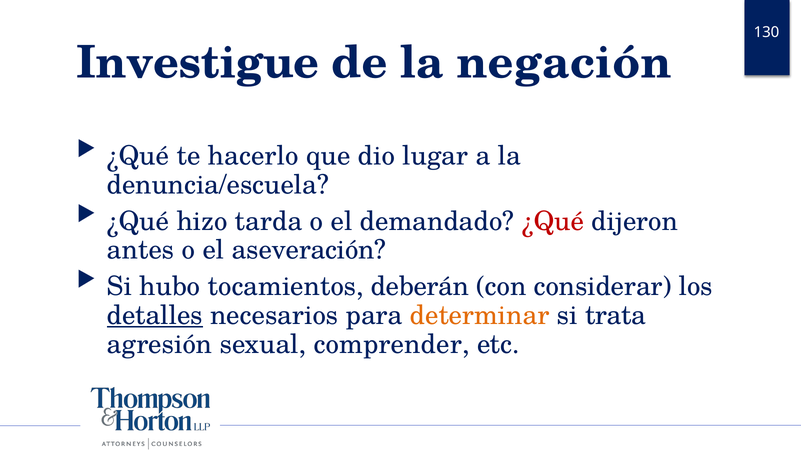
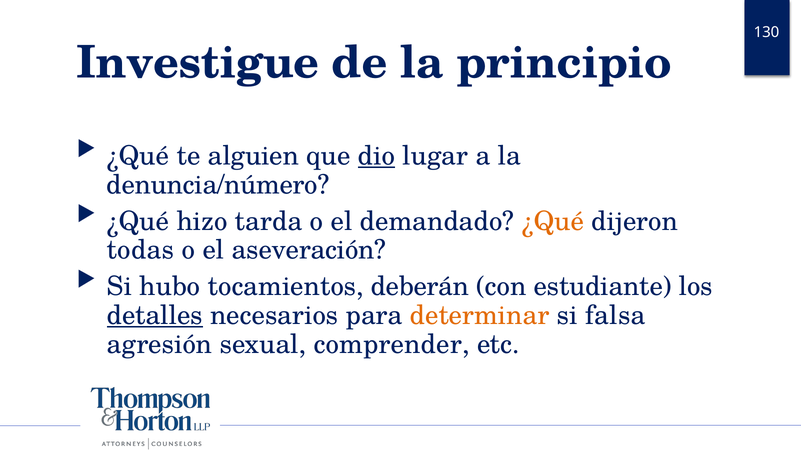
negación: negación -> principio
hacerlo: hacerlo -> alguien
dio underline: none -> present
denuncia/escuela: denuncia/escuela -> denuncia/número
¿Qué at (553, 221) colour: red -> orange
antes: antes -> todas
considerar: considerar -> estudiante
trata: trata -> falsa
